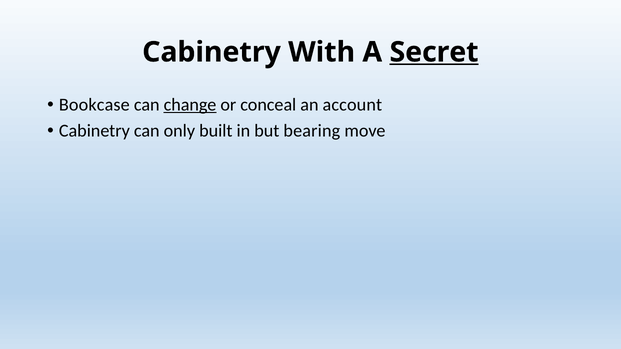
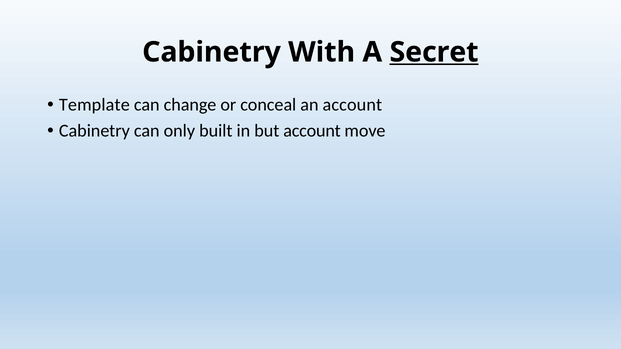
Bookcase: Bookcase -> Template
change underline: present -> none
but bearing: bearing -> account
